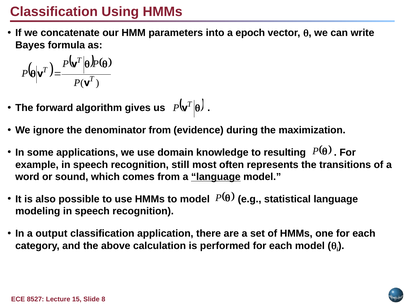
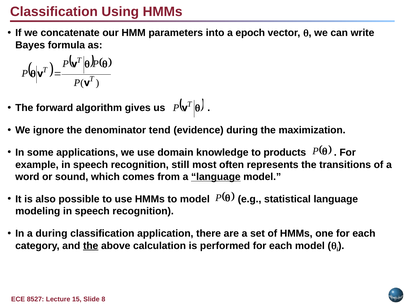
denominator from: from -> tend
resulting: resulting -> products
a output: output -> during
the at (91, 246) underline: none -> present
